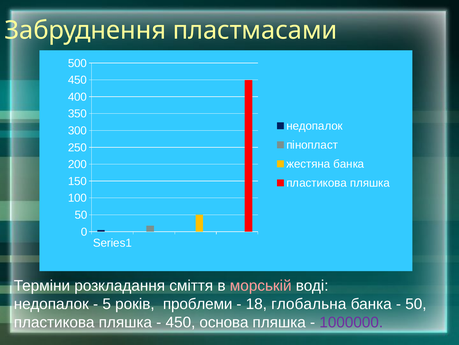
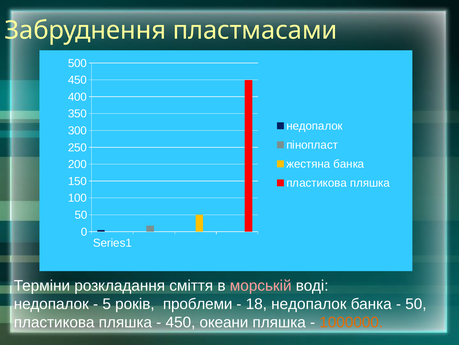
18 глобальна: глобальна -> недопалок
основа: основа -> океани
1000000 colour: purple -> orange
